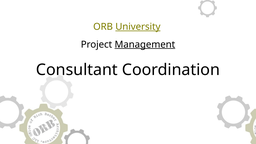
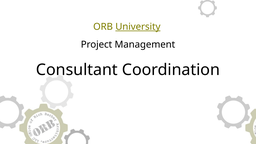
Management underline: present -> none
